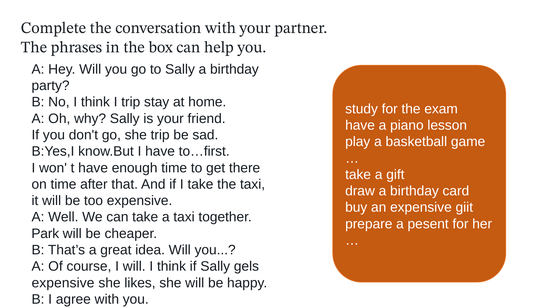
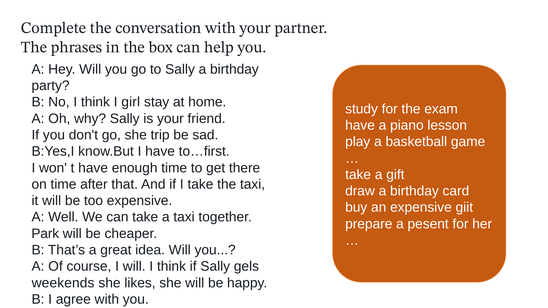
I trip: trip -> girl
expensive at (63, 283): expensive -> weekends
